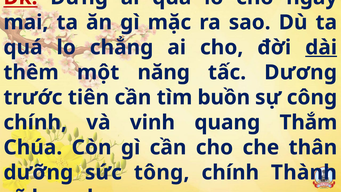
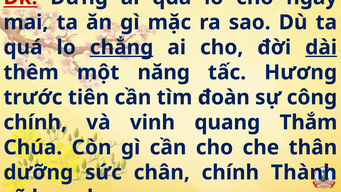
chẳng underline: none -> present
Dương: Dương -> Hương
buồn: buồn -> đoàn
tông: tông -> chân
